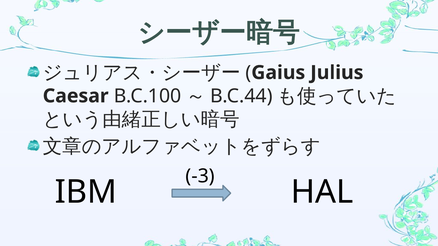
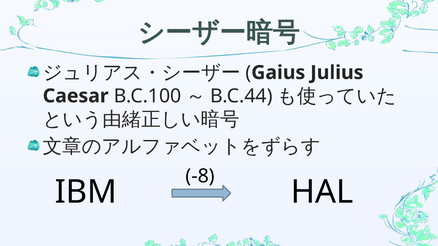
-3: -3 -> -8
